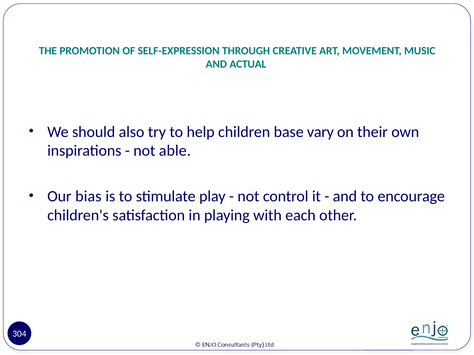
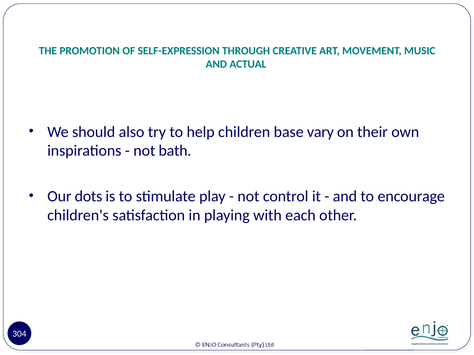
able: able -> bath
bias: bias -> dots
